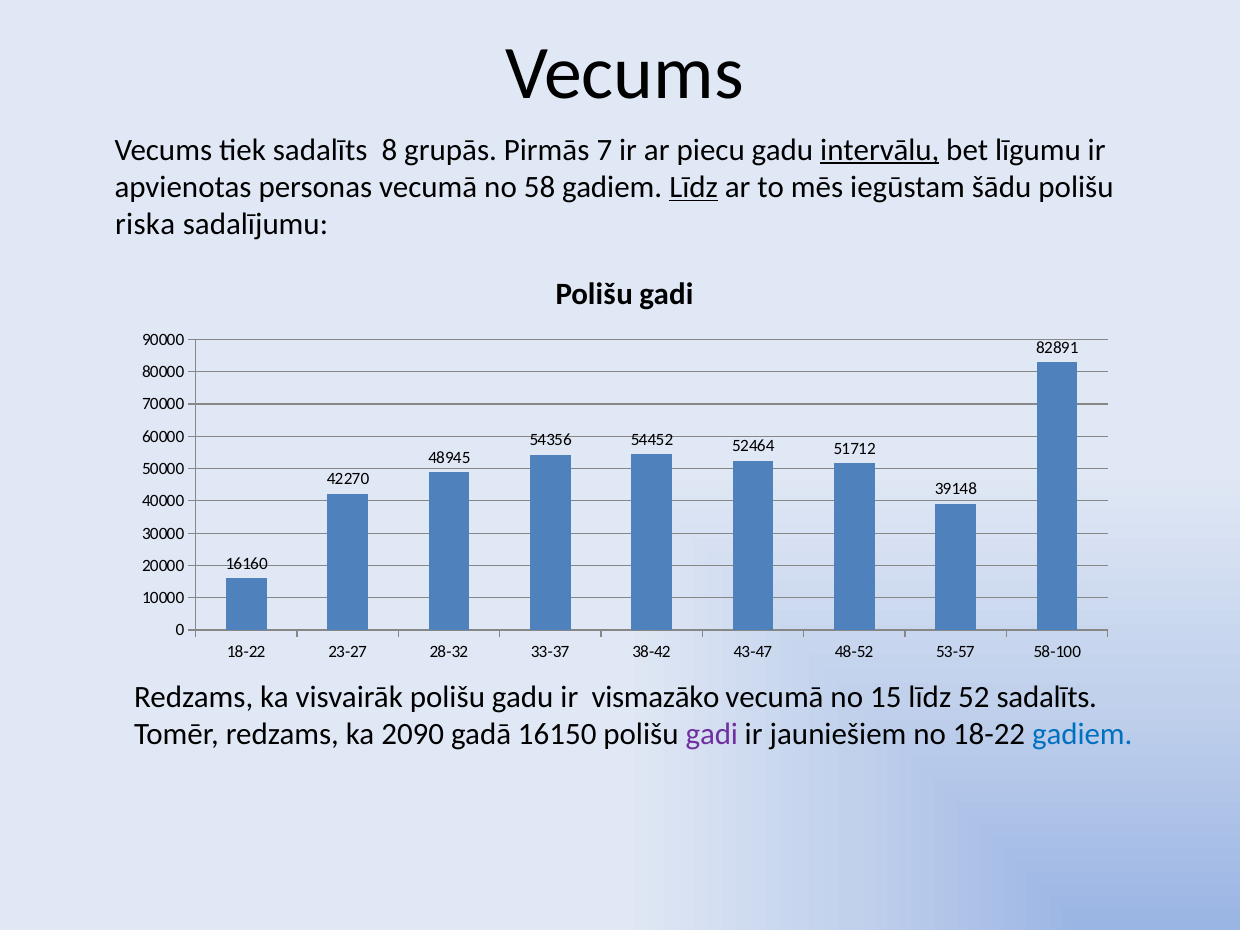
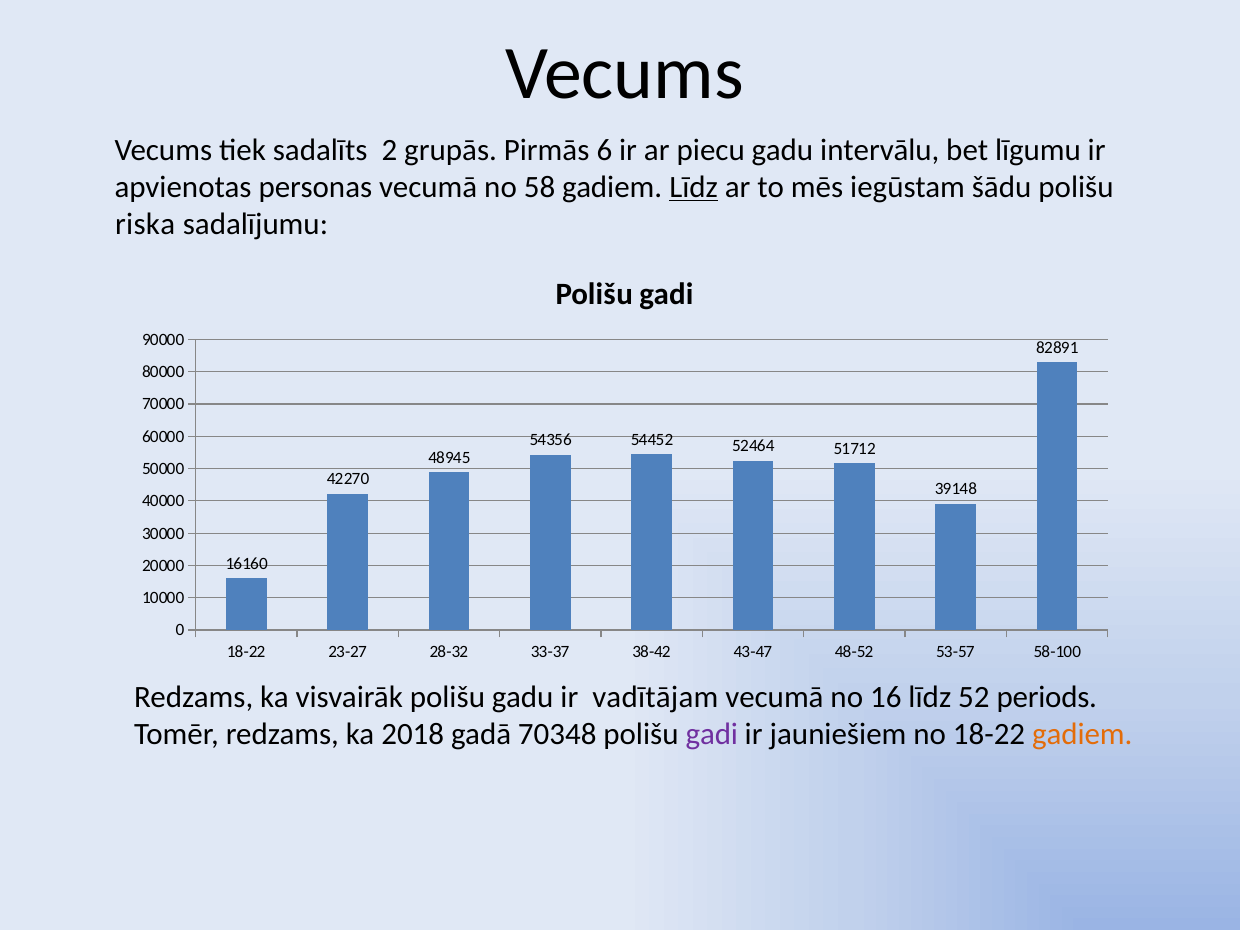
8: 8 -> 2
7: 7 -> 6
intervālu underline: present -> none
vismazāko: vismazāko -> vadītājam
15: 15 -> 16
52 sadalīts: sadalīts -> periods
2090: 2090 -> 2018
16150: 16150 -> 70348
gadiem at (1082, 734) colour: blue -> orange
